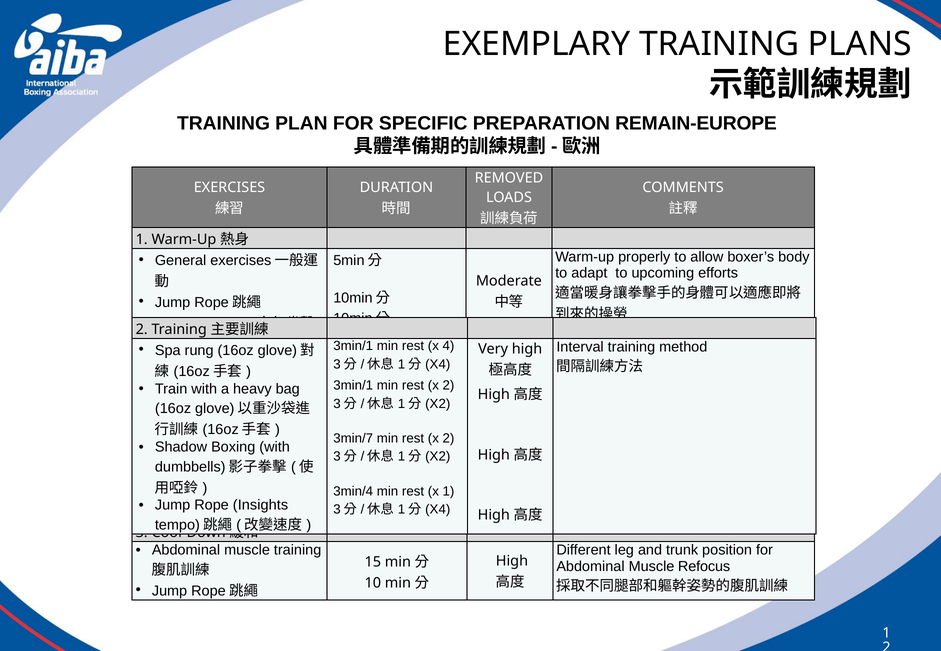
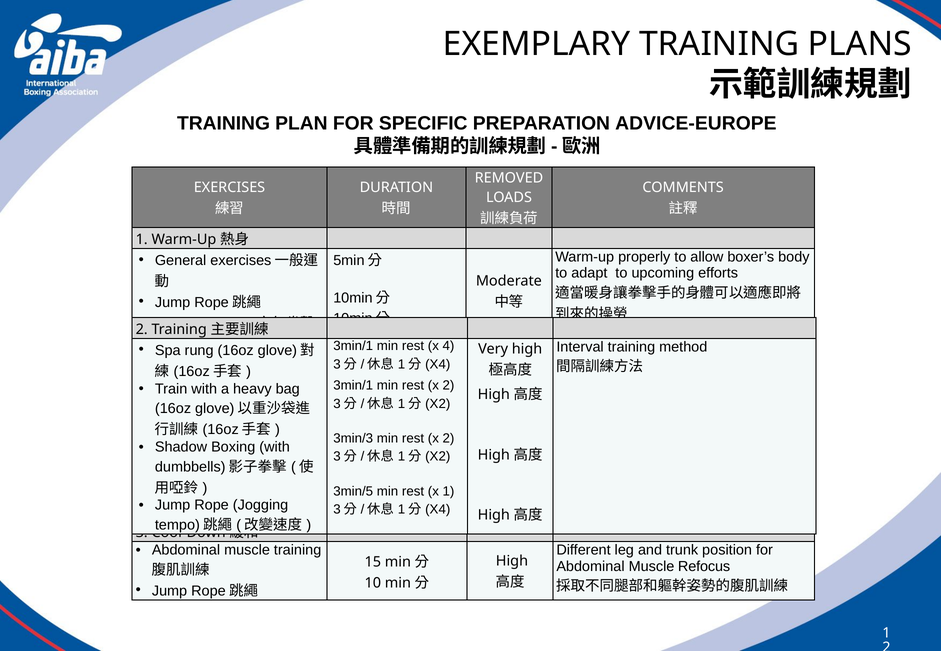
REMAIN-EUROPE: REMAIN-EUROPE -> ADVICE-EUROPE
3min/7: 3min/7 -> 3min/3
3min/4: 3min/4 -> 3min/5
Insights: Insights -> Jogging
